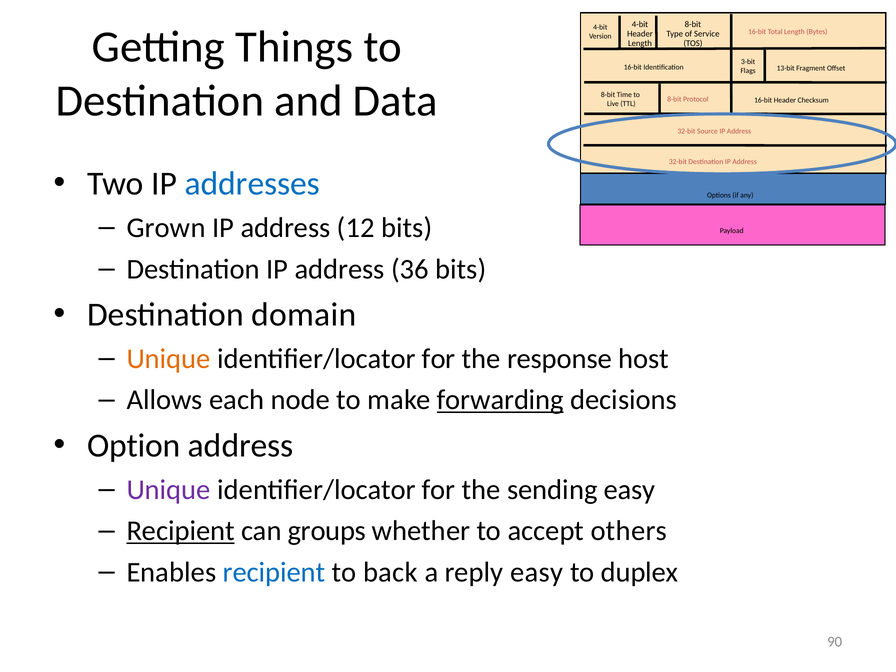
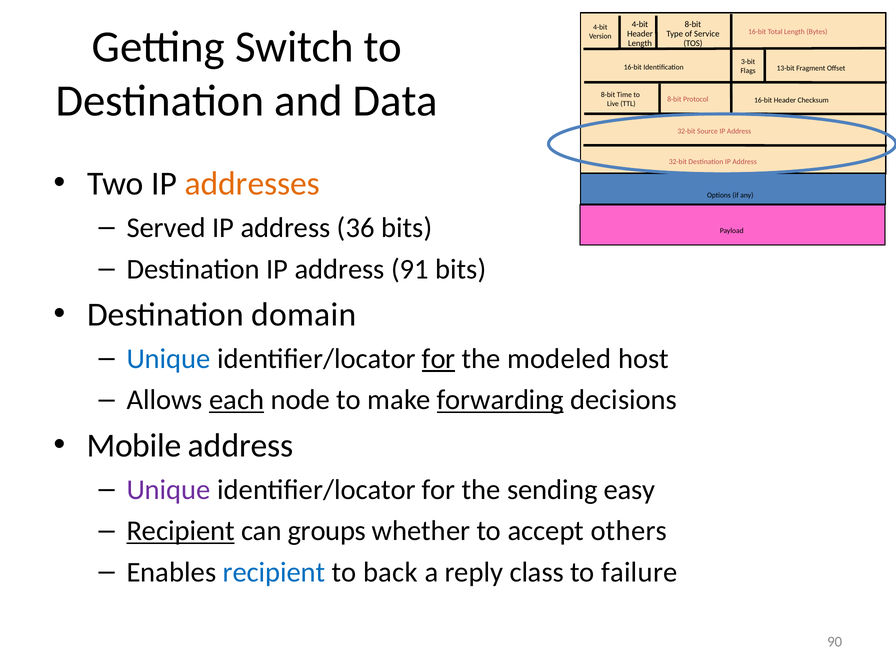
Things: Things -> Switch
addresses colour: blue -> orange
Grown: Grown -> Served
12: 12 -> 36
36: 36 -> 91
Unique at (169, 359) colour: orange -> blue
for at (439, 359) underline: none -> present
response: response -> modeled
each underline: none -> present
Option: Option -> Mobile
reply easy: easy -> class
duplex: duplex -> failure
